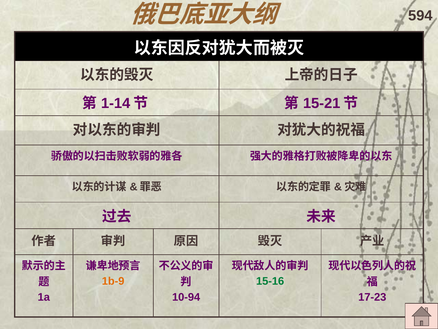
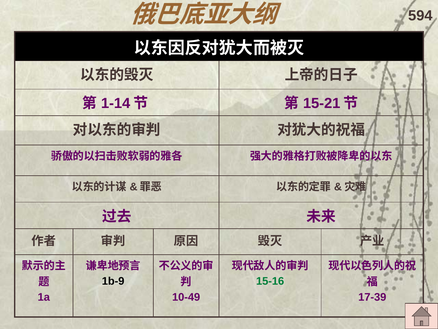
1b-9 colour: orange -> black
10-94: 10-94 -> 10-49
17-23: 17-23 -> 17-39
